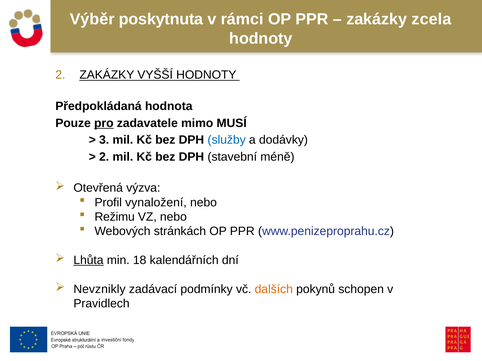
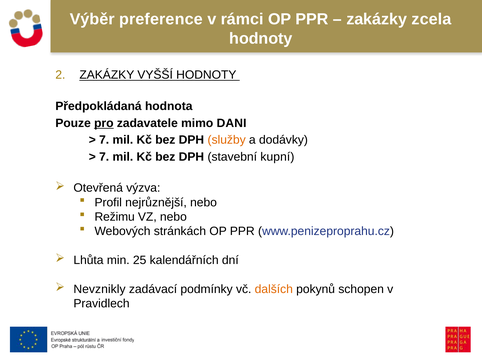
poskytnuta: poskytnuta -> preference
MUSÍ: MUSÍ -> DANI
3 at (104, 140): 3 -> 7
služby colour: blue -> orange
2 at (104, 157): 2 -> 7
méně: méně -> kupní
vynaložení: vynaložení -> nejrůznější
Lhůta underline: present -> none
18: 18 -> 25
